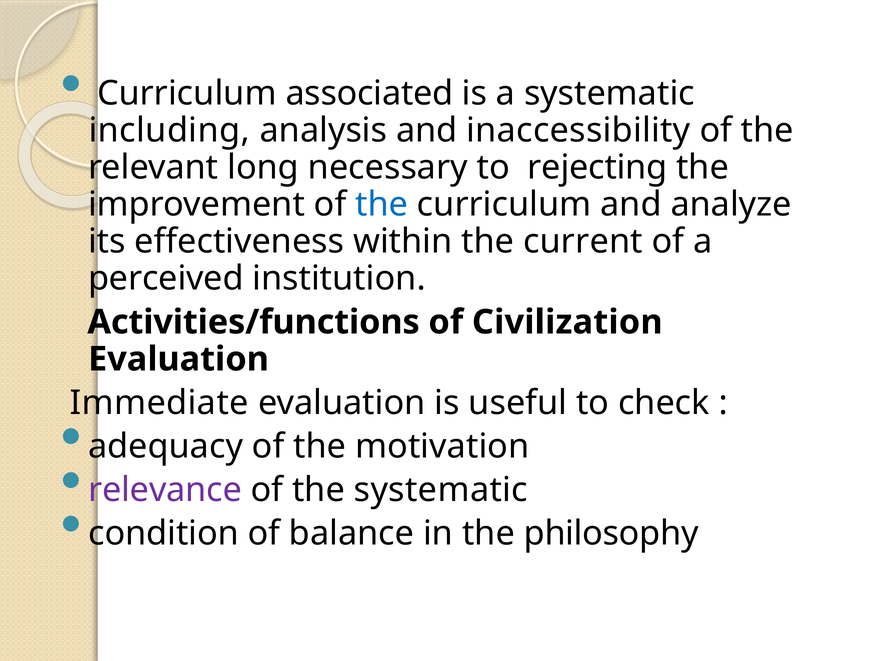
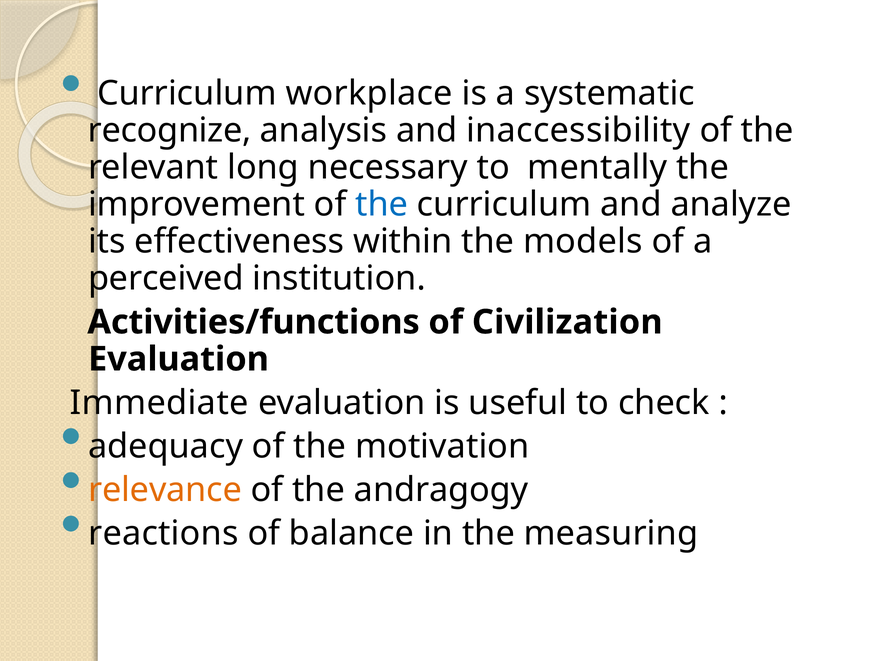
associated: associated -> workplace
including: including -> recognize
rejecting: rejecting -> mentally
current: current -> models
relevance colour: purple -> orange
the systematic: systematic -> andragogy
condition: condition -> reactions
philosophy: philosophy -> measuring
